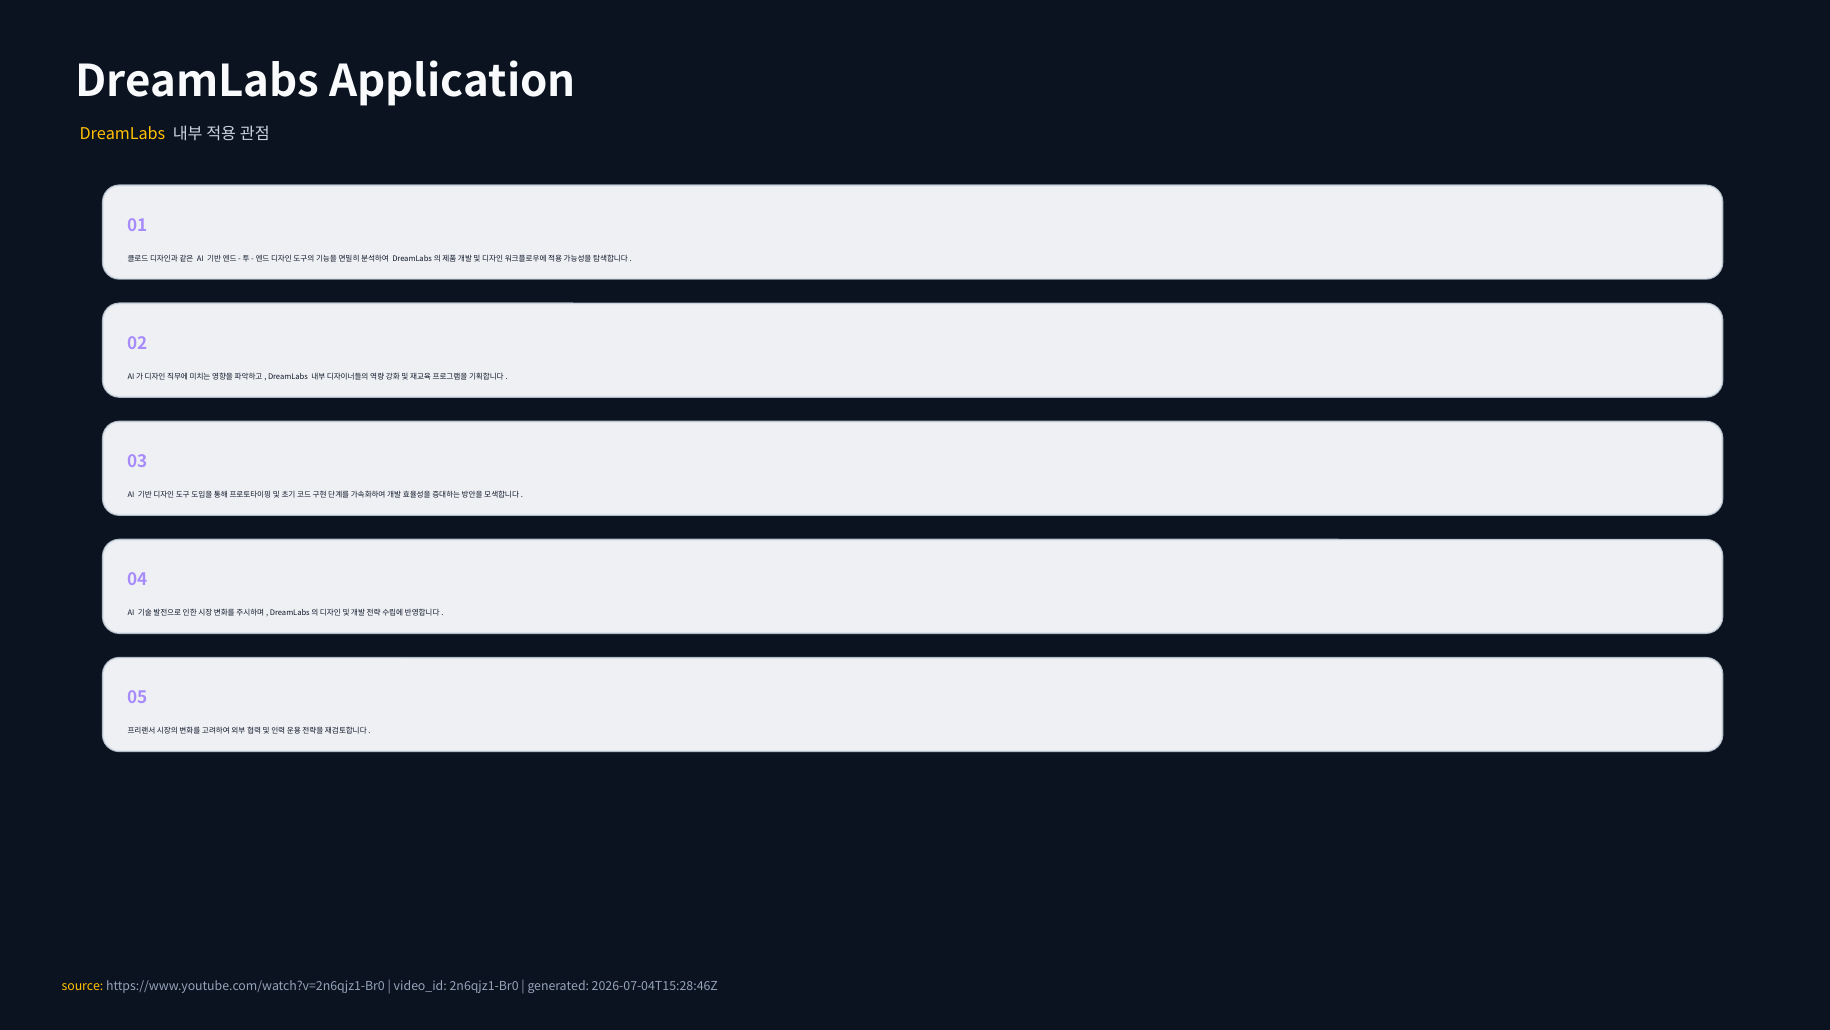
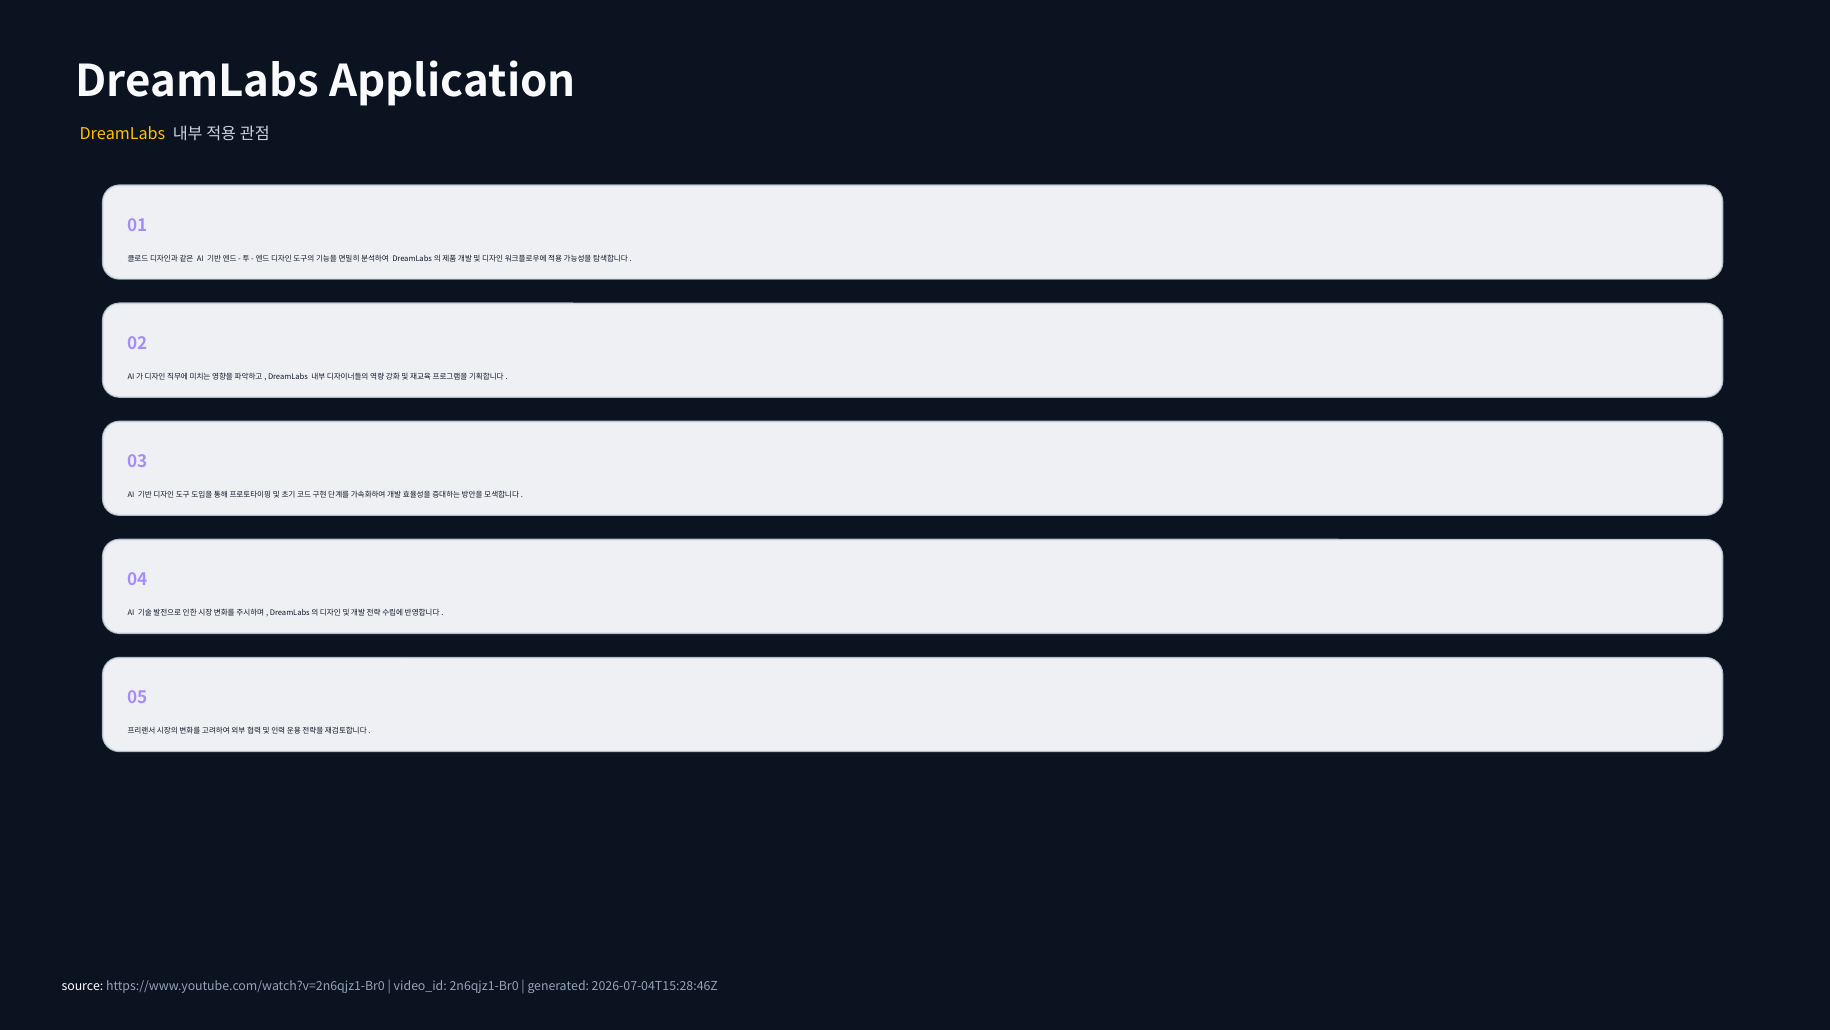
source colour: yellow -> white
